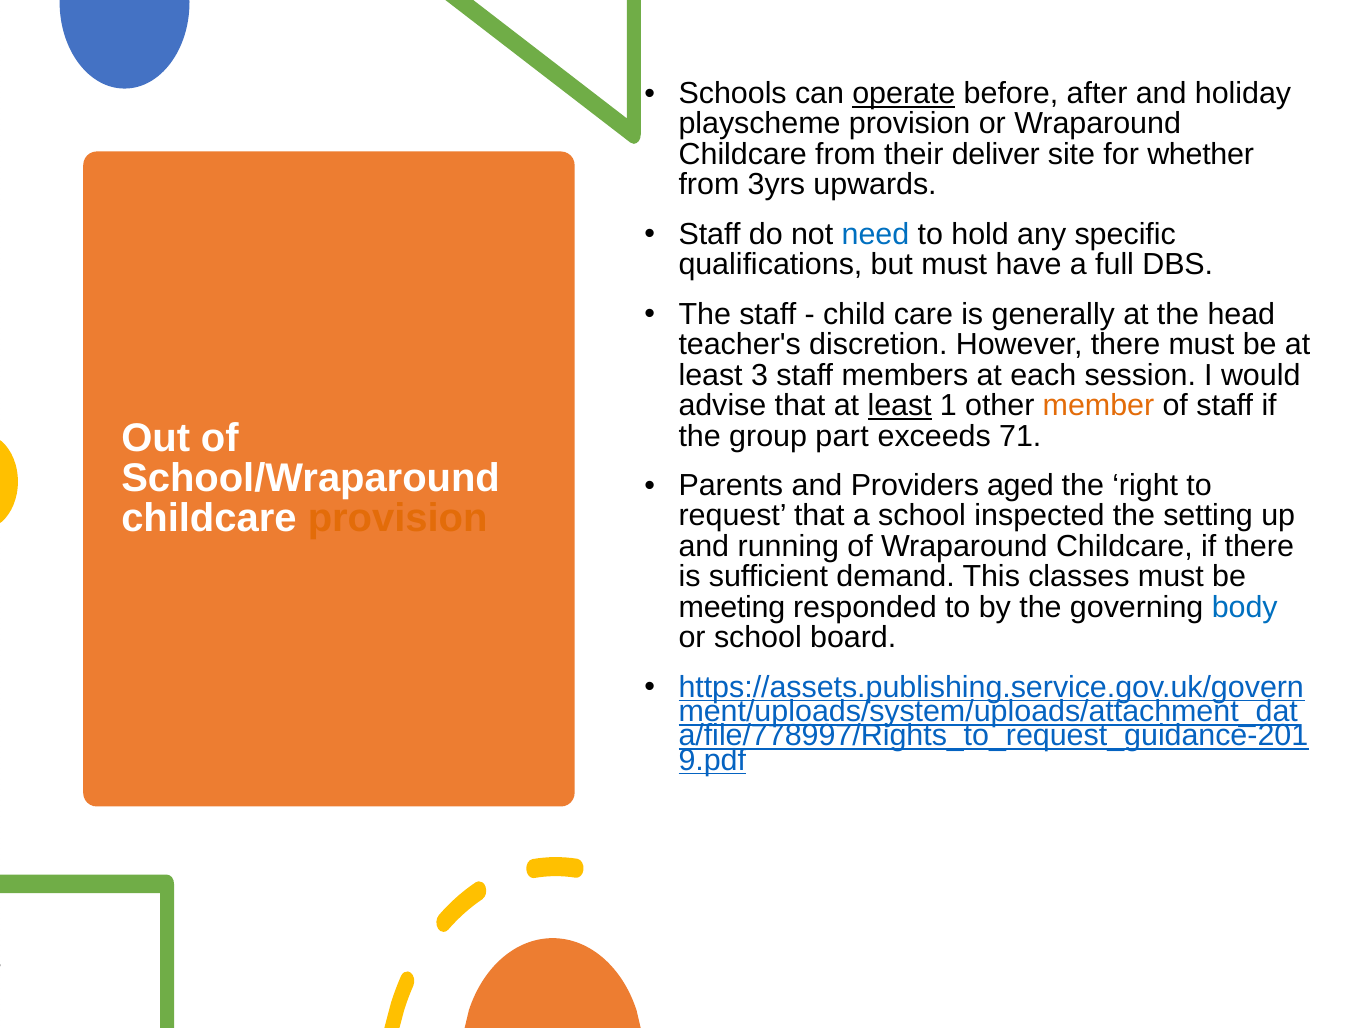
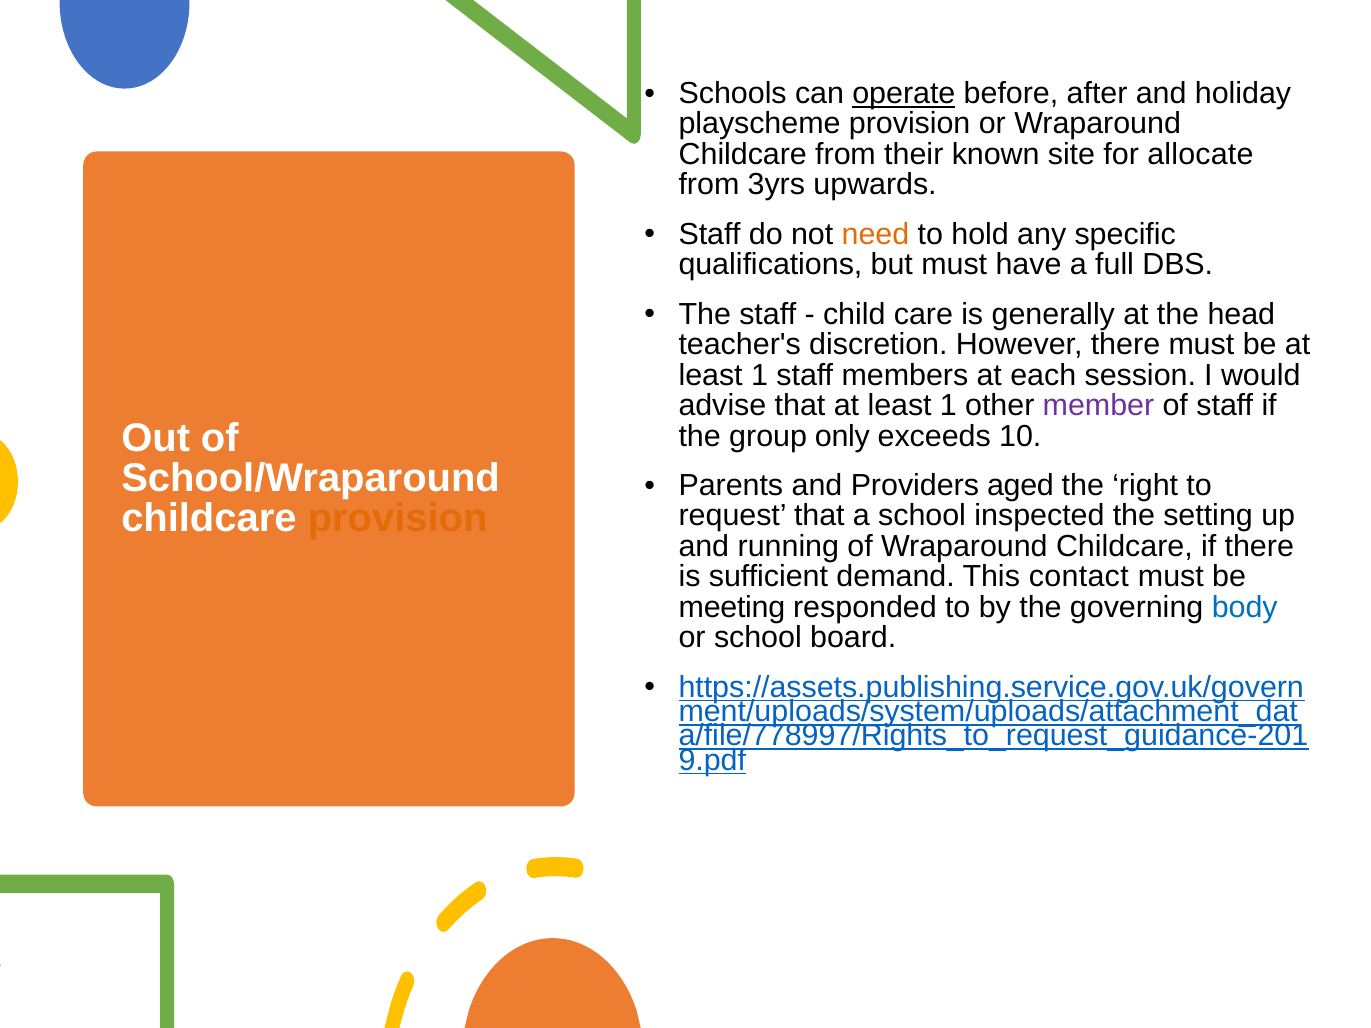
deliver: deliver -> known
whether: whether -> allocate
need colour: blue -> orange
3 at (760, 375): 3 -> 1
least at (900, 406) underline: present -> none
member colour: orange -> purple
part: part -> only
71: 71 -> 10
classes: classes -> contact
